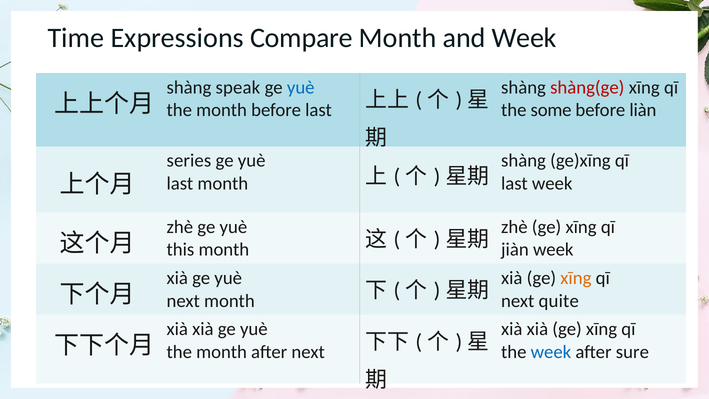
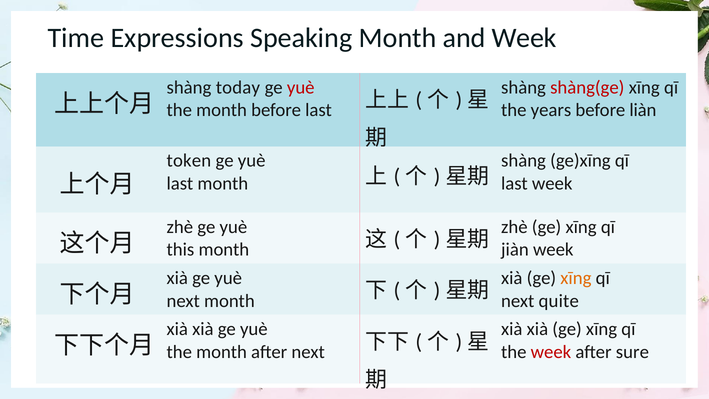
Compare: Compare -> Speaking
speak: speak -> today
yuè at (301, 87) colour: blue -> red
some: some -> years
series: series -> token
week at (551, 352) colour: blue -> red
